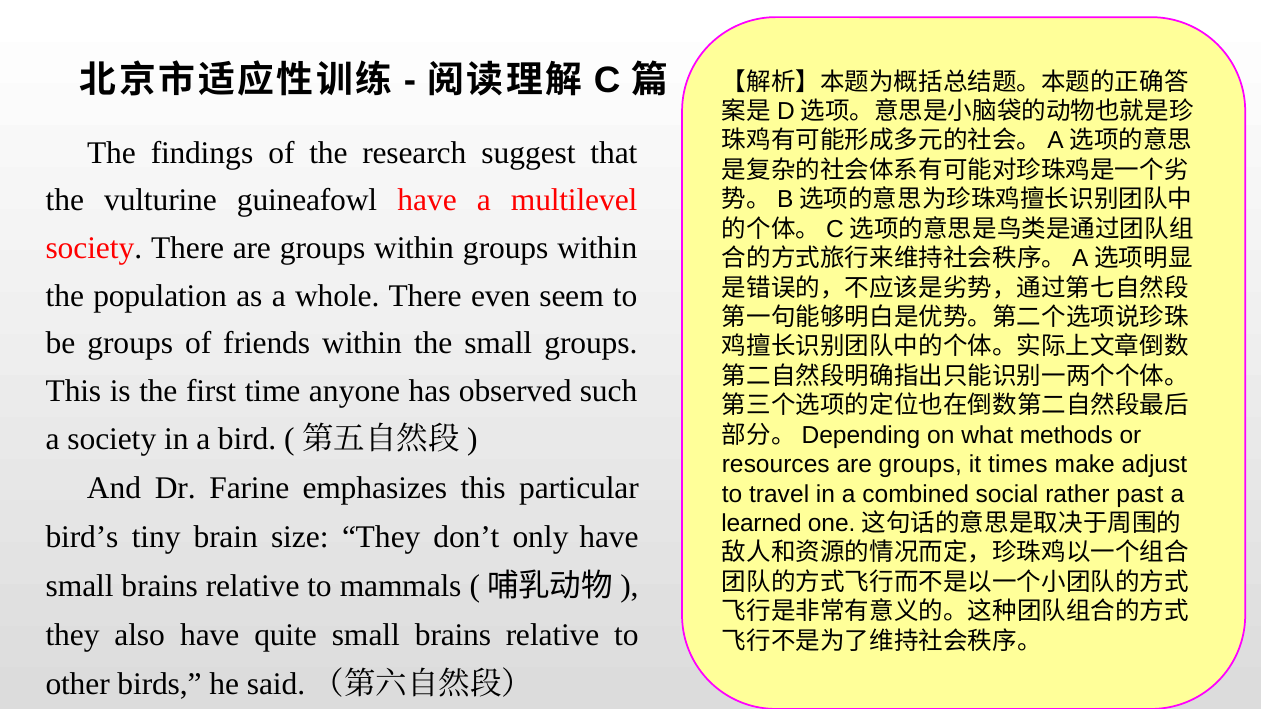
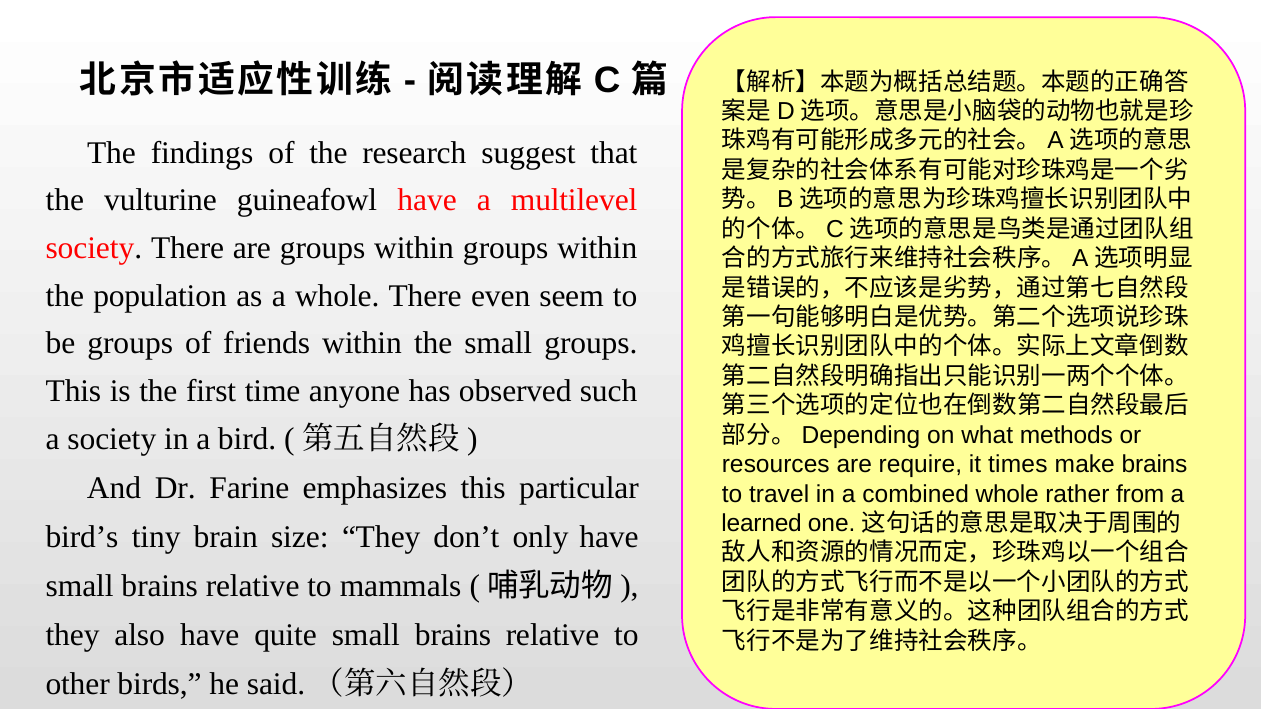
resources are groups: groups -> require
make adjust: adjust -> brains
combined social: social -> whole
past: past -> from
